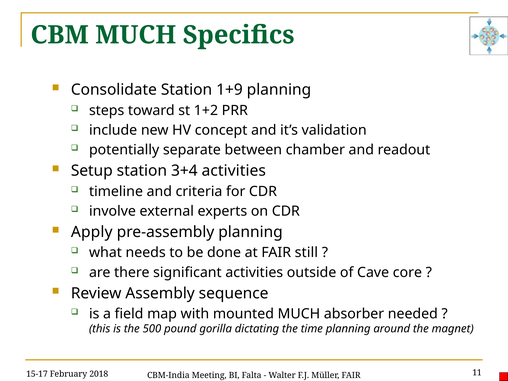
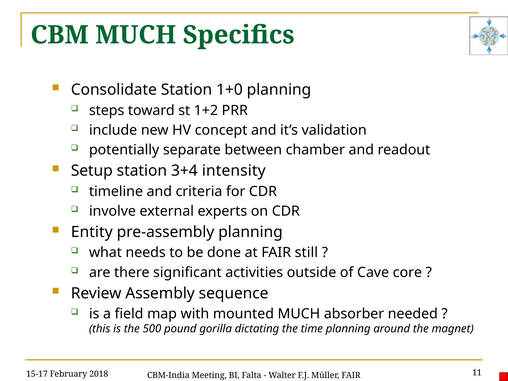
1+9: 1+9 -> 1+0
3+4 activities: activities -> intensity
Apply: Apply -> Entity
